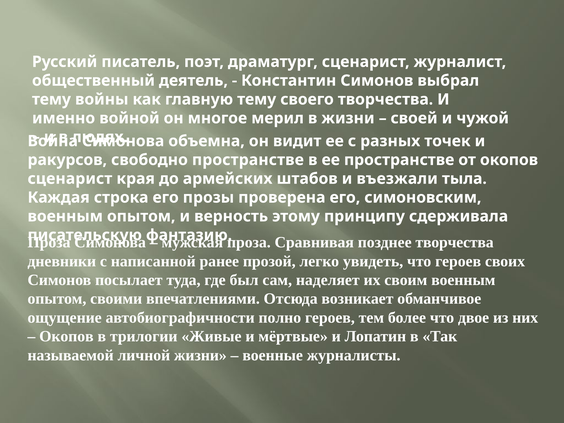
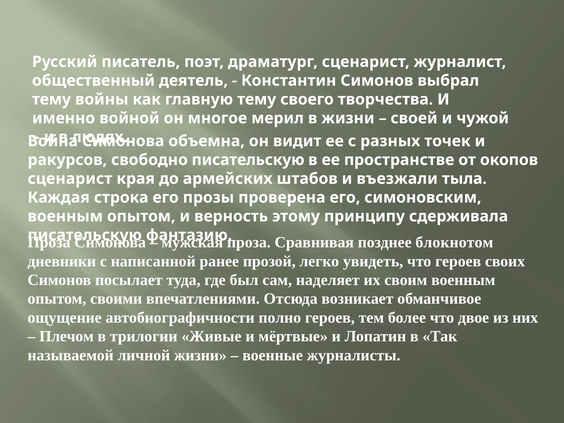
свободно пространстве: пространстве -> писательскую
позднее творчества: творчества -> блокнотом
Окопов at (66, 336): Окопов -> Плечом
